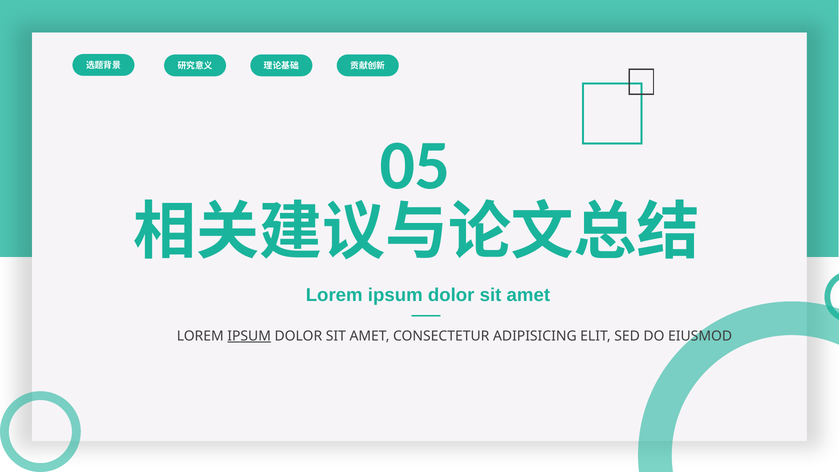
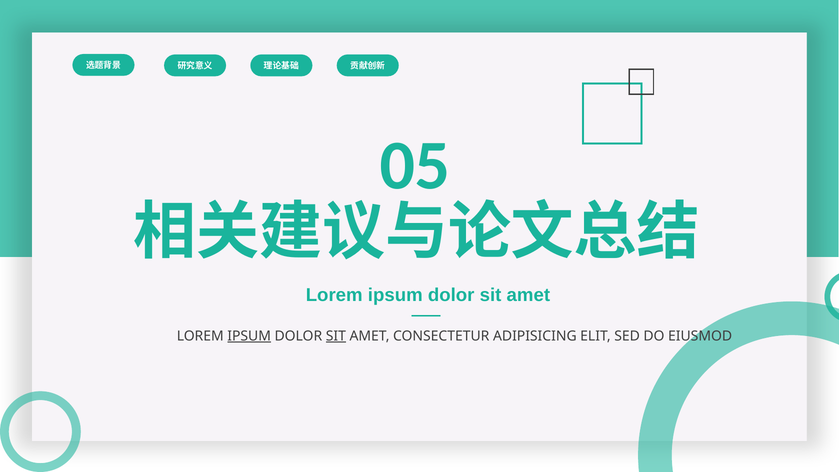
SIT at (336, 336) underline: none -> present
